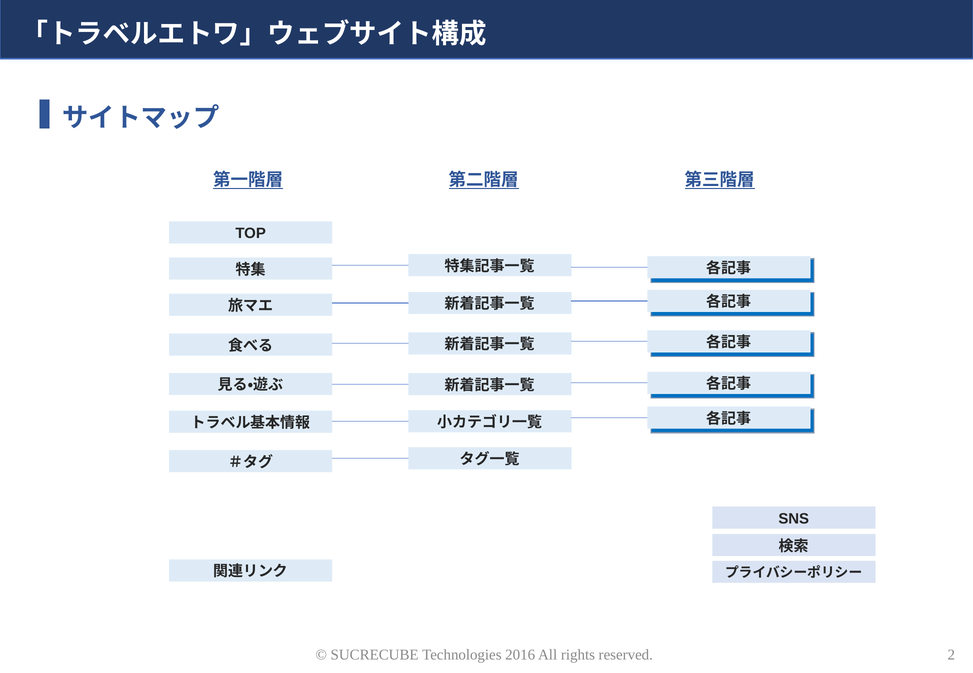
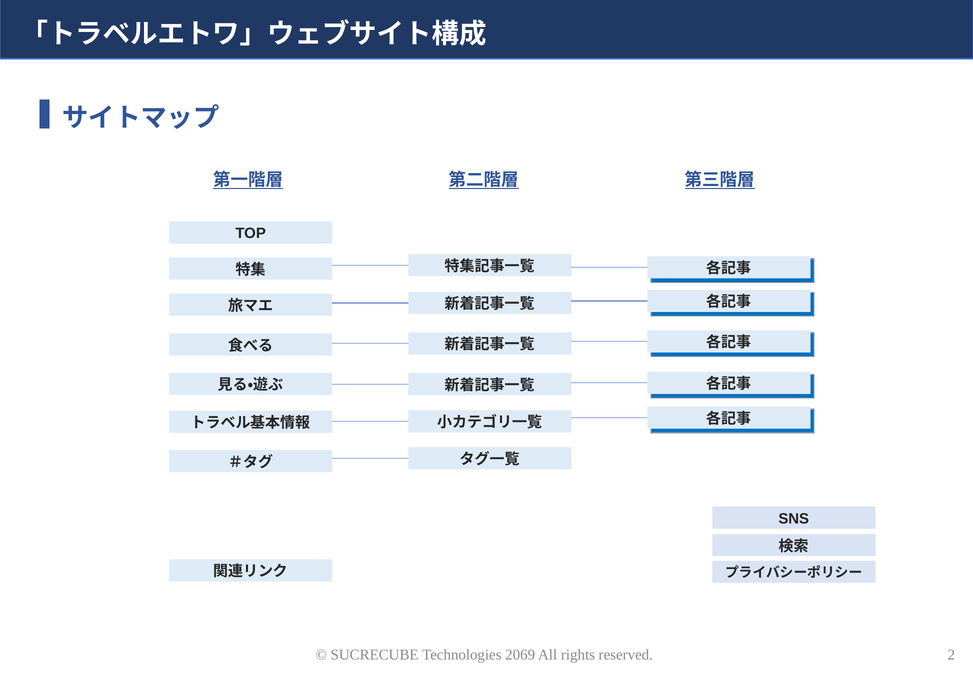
2016: 2016 -> 2069
